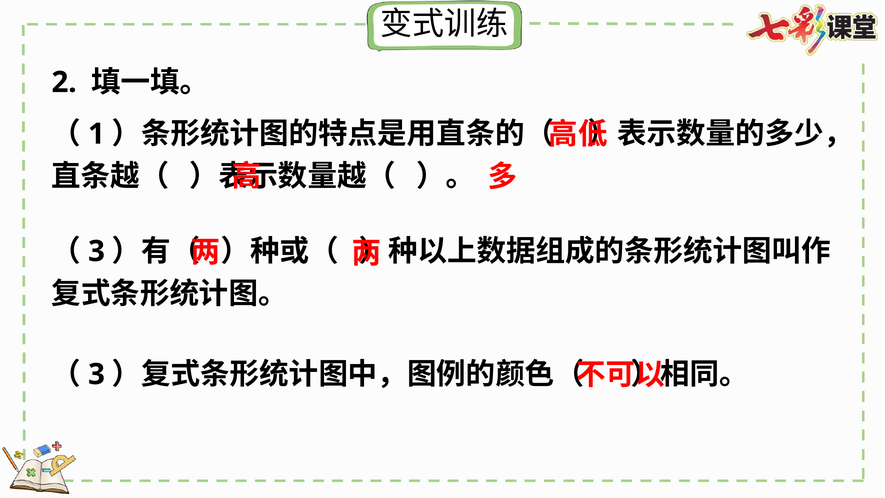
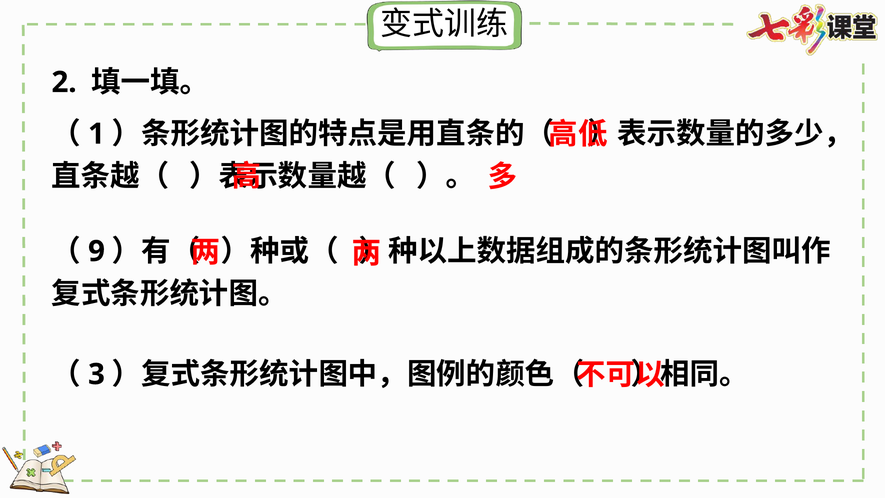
3 at (97, 251): 3 -> 9
